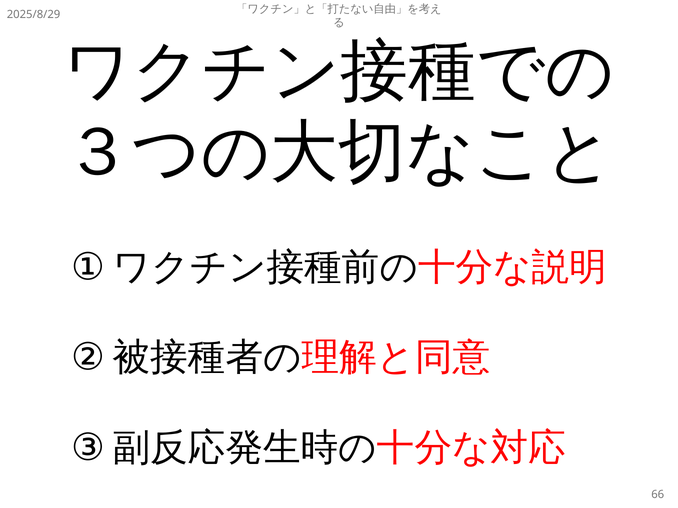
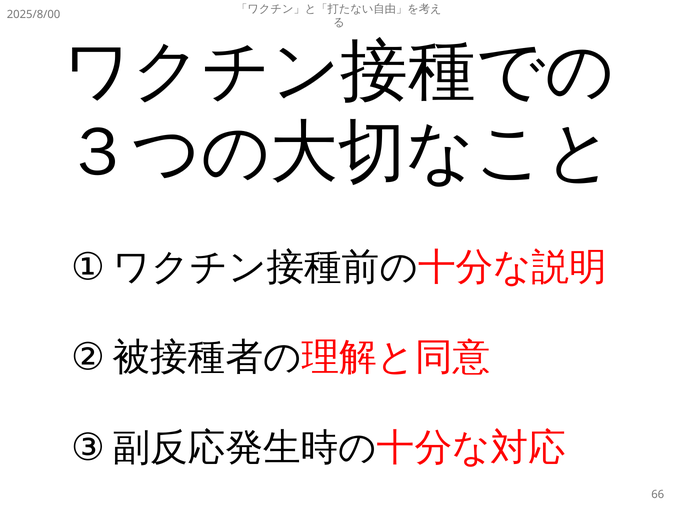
2025/8/29: 2025/8/29 -> 2025/8/00
